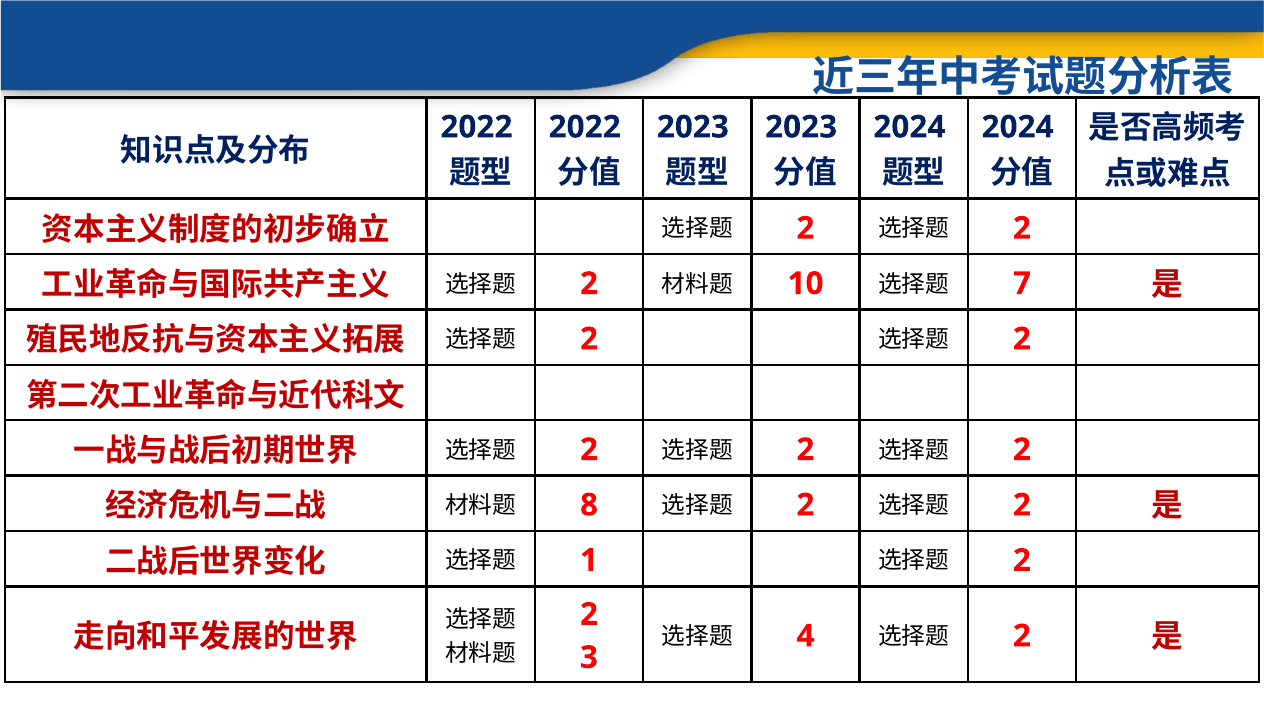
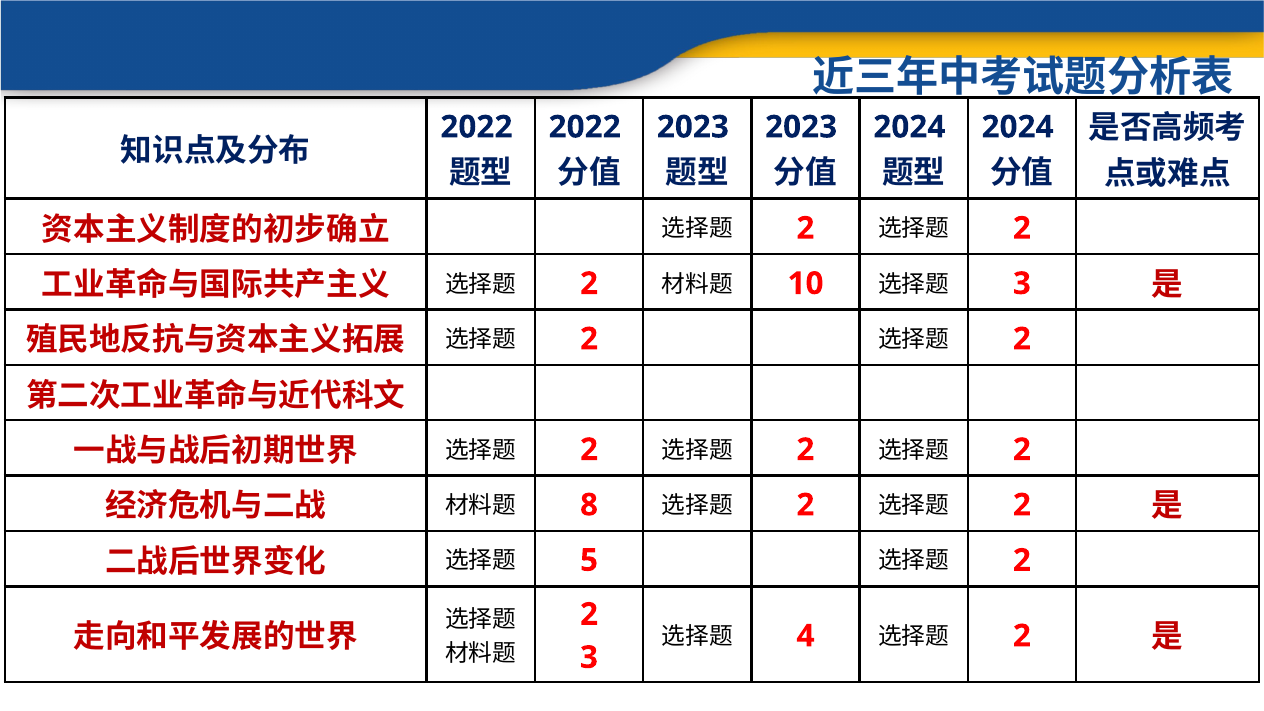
7 at (1022, 284): 7 -> 3
1: 1 -> 5
